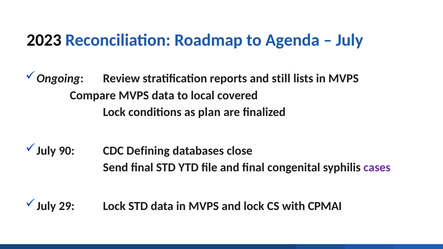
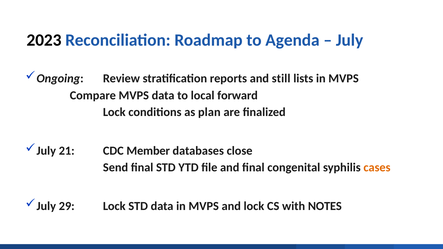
covered: covered -> forward
90: 90 -> 21
Defining: Defining -> Member
cases colour: purple -> orange
CPMAI: CPMAI -> NOTES
